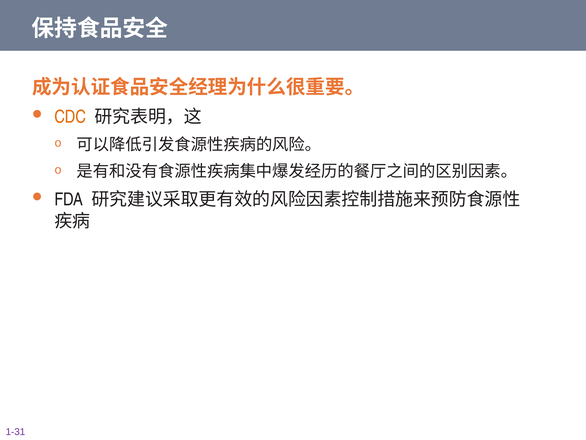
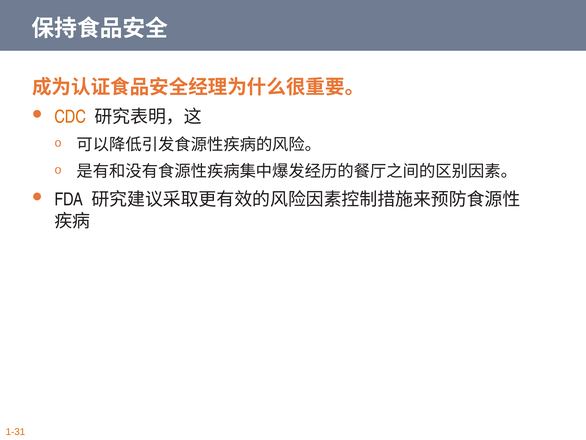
1-31 colour: purple -> orange
